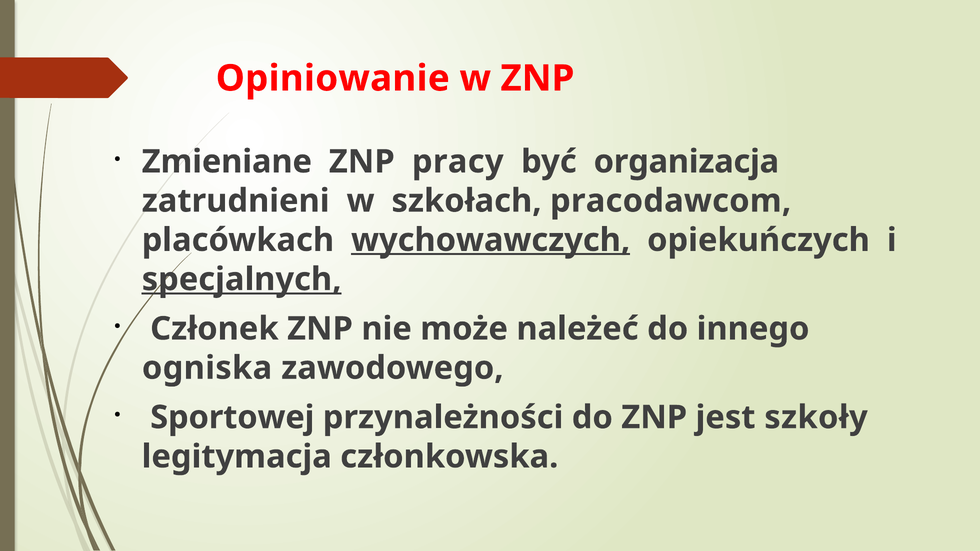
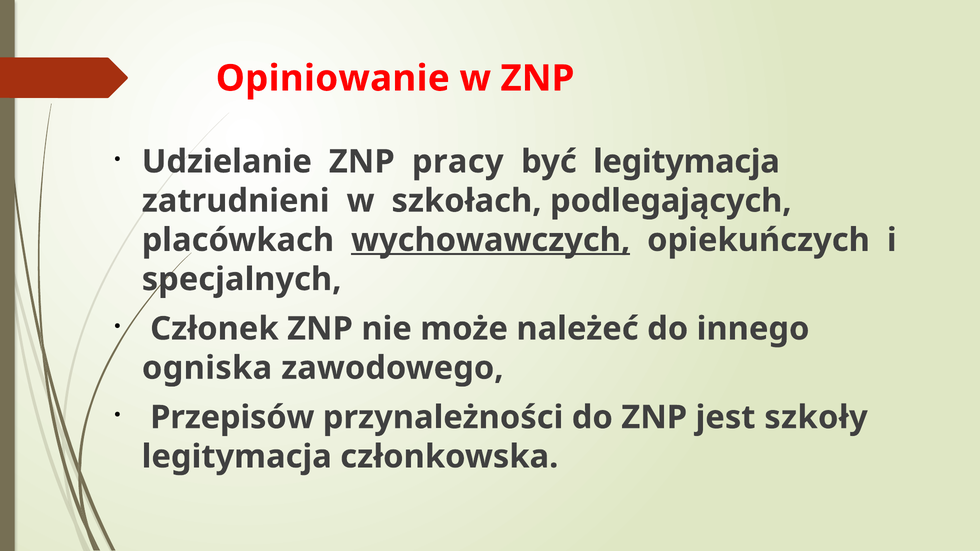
Zmieniane: Zmieniane -> Udzielanie
być organizacja: organizacja -> legitymacja
pracodawcom: pracodawcom -> podlegających
specjalnych underline: present -> none
Sportowej: Sportowej -> Przepisów
